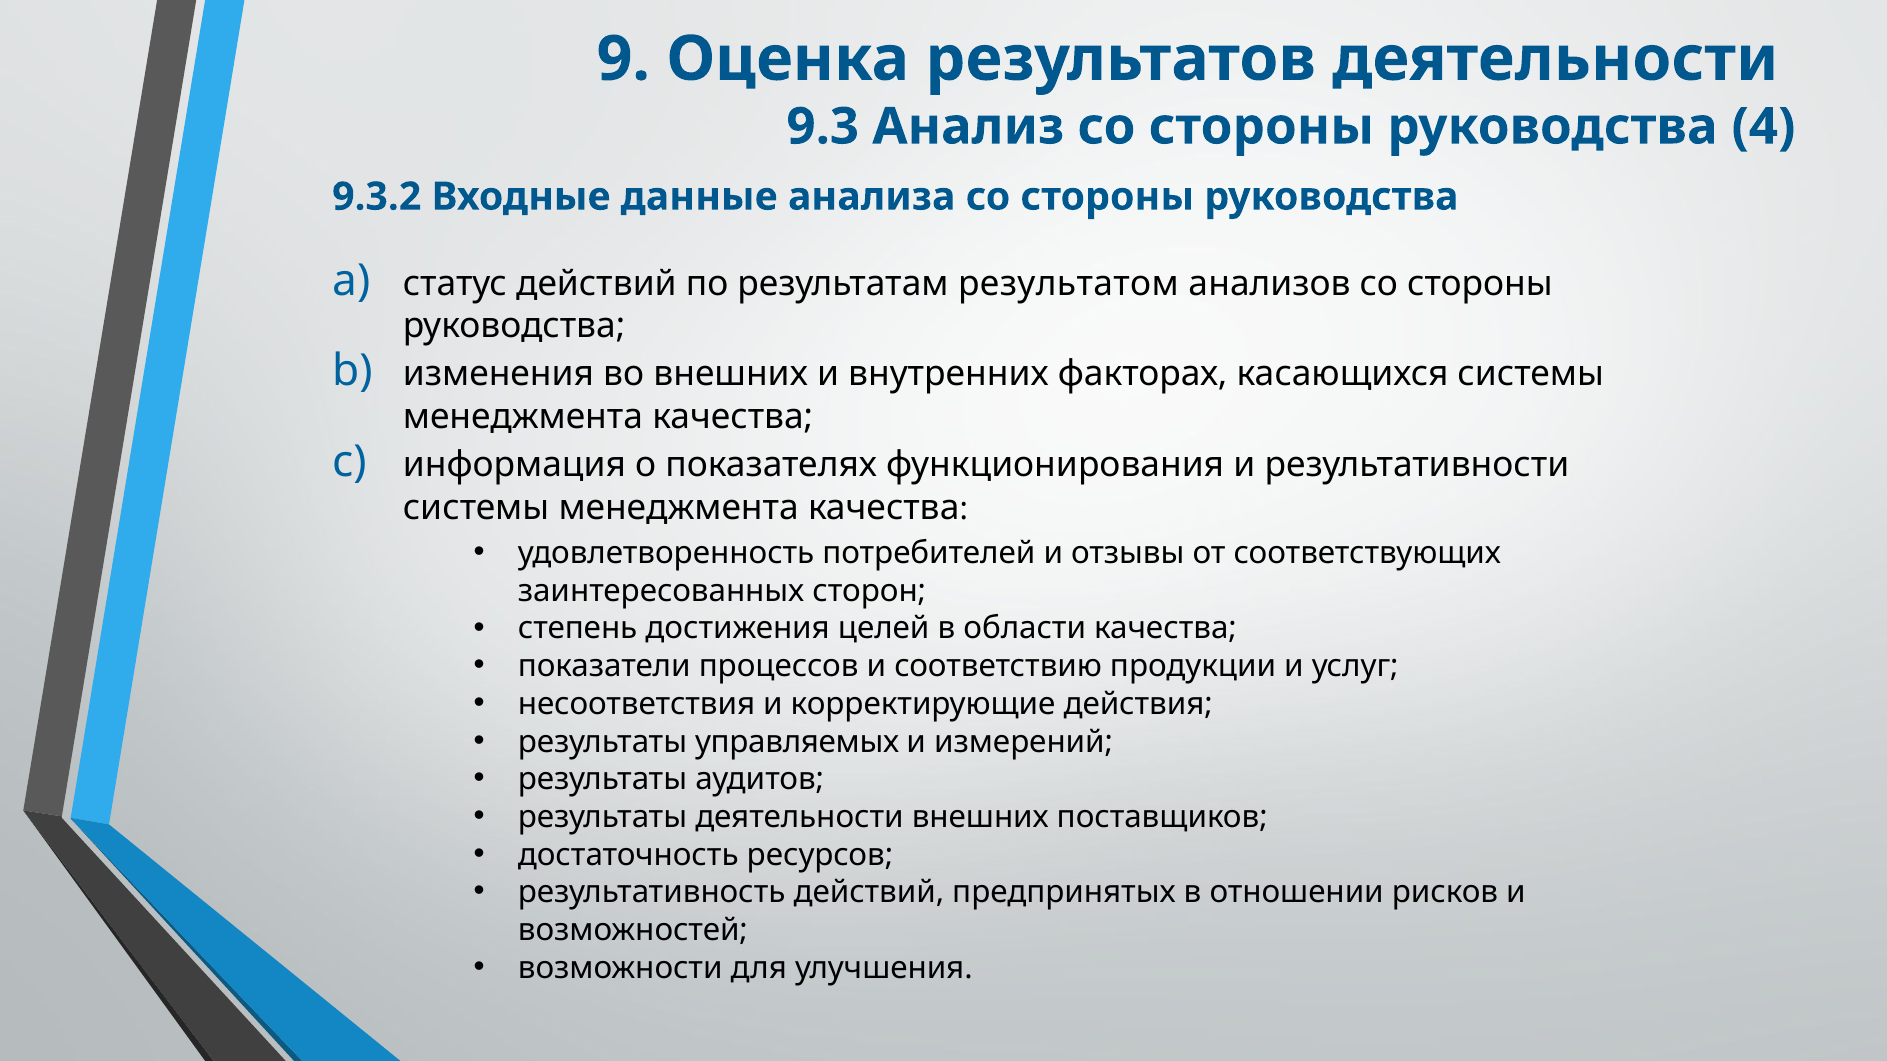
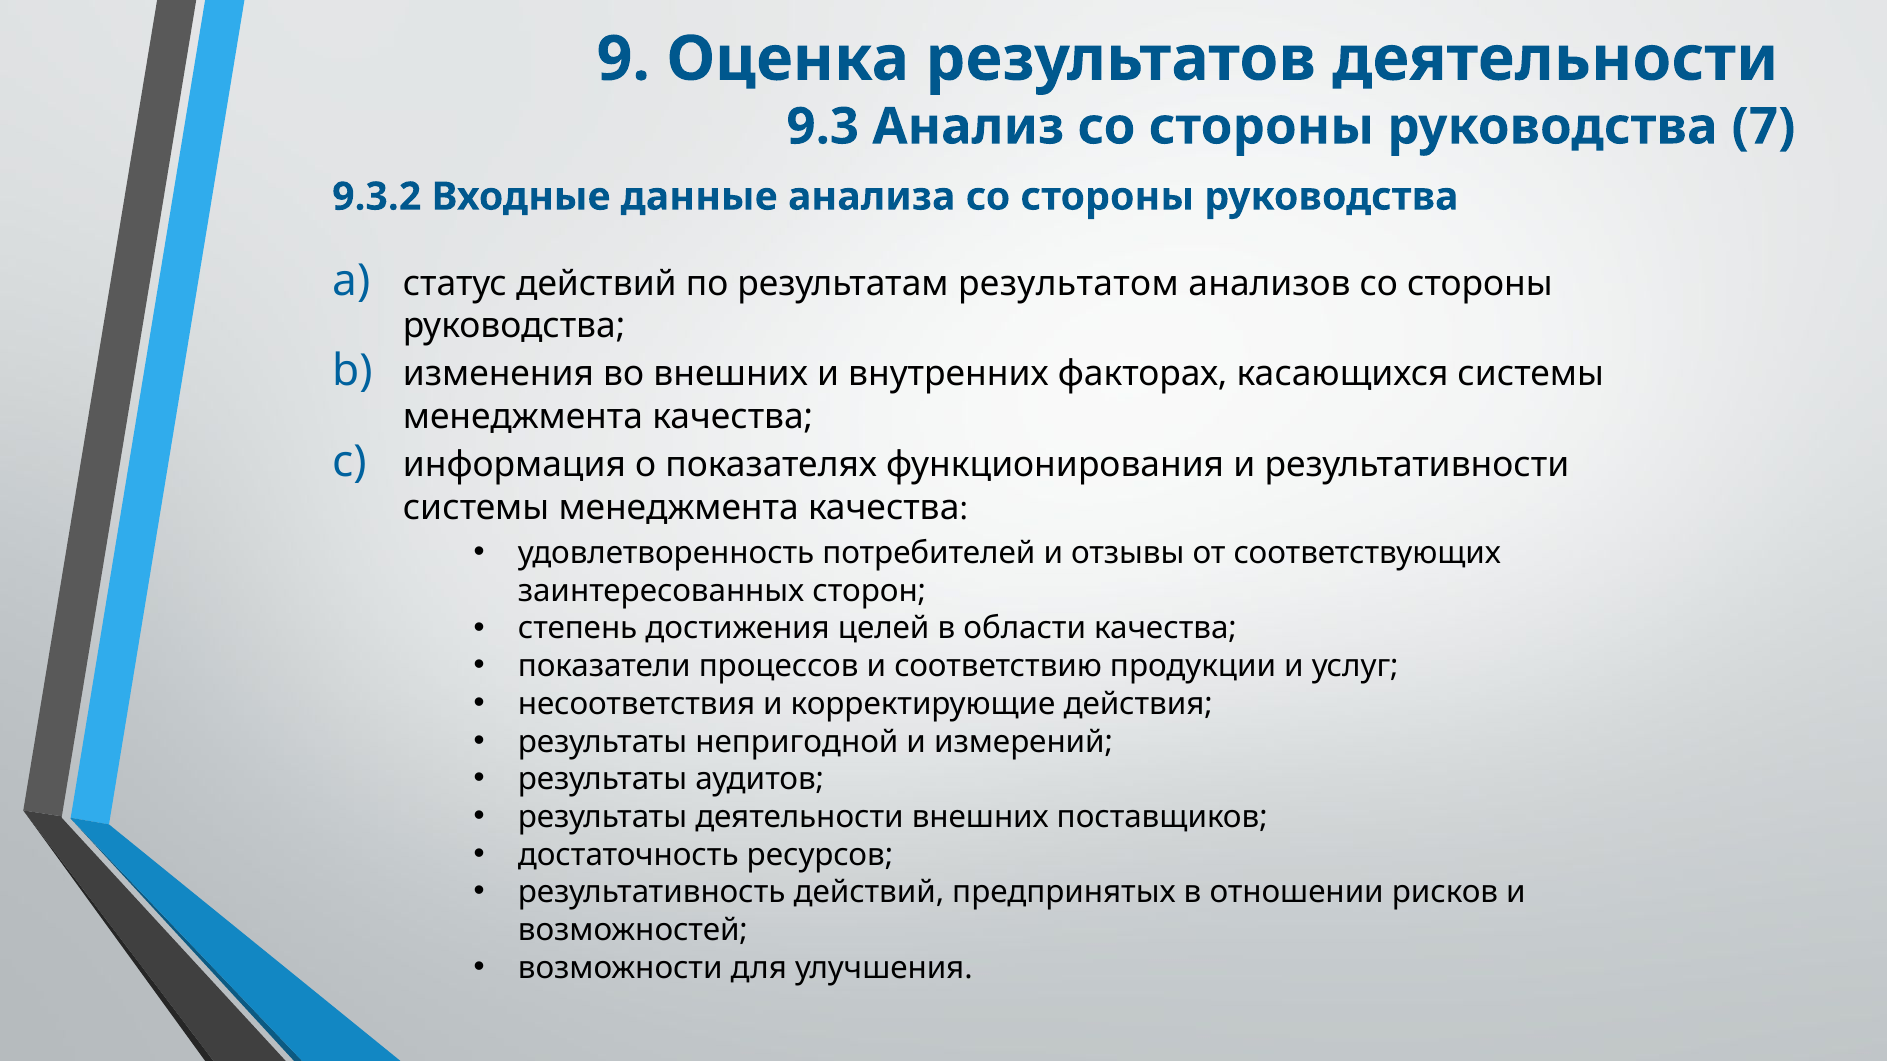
4: 4 -> 7
управляемых: управляемых -> непригодной
